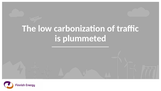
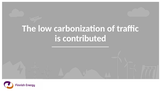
plummeted: plummeted -> contributed
